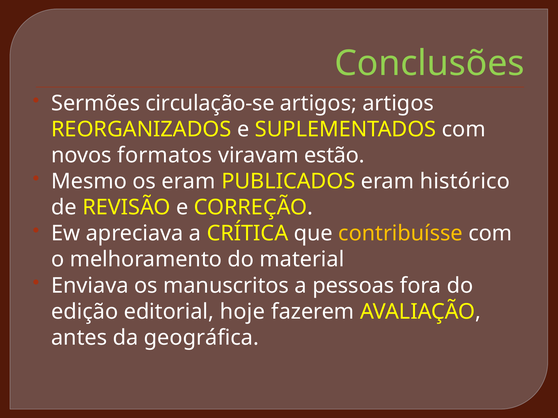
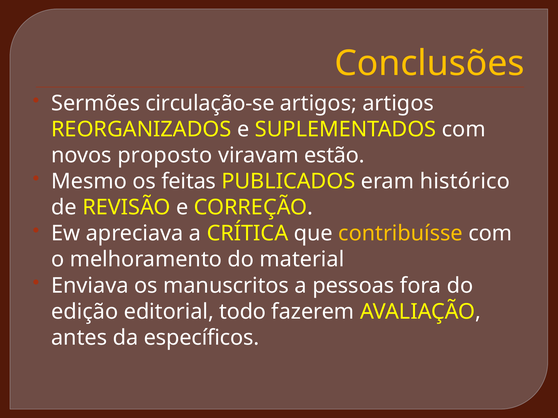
Conclusões colour: light green -> yellow
formatos: formatos -> proposto
os eram: eram -> feitas
hoje: hoje -> todo
geográfica: geográfica -> específicos
